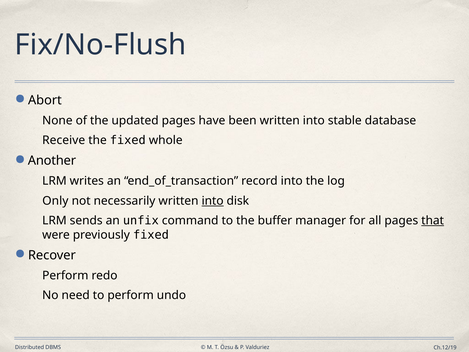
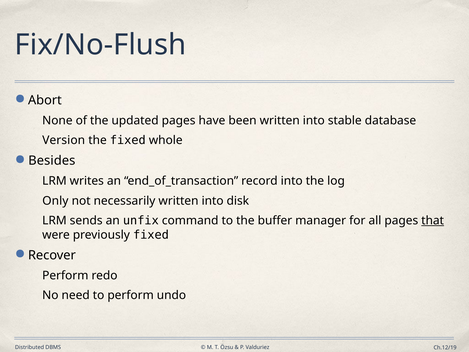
Receive: Receive -> Version
Another: Another -> Besides
into at (213, 201) underline: present -> none
